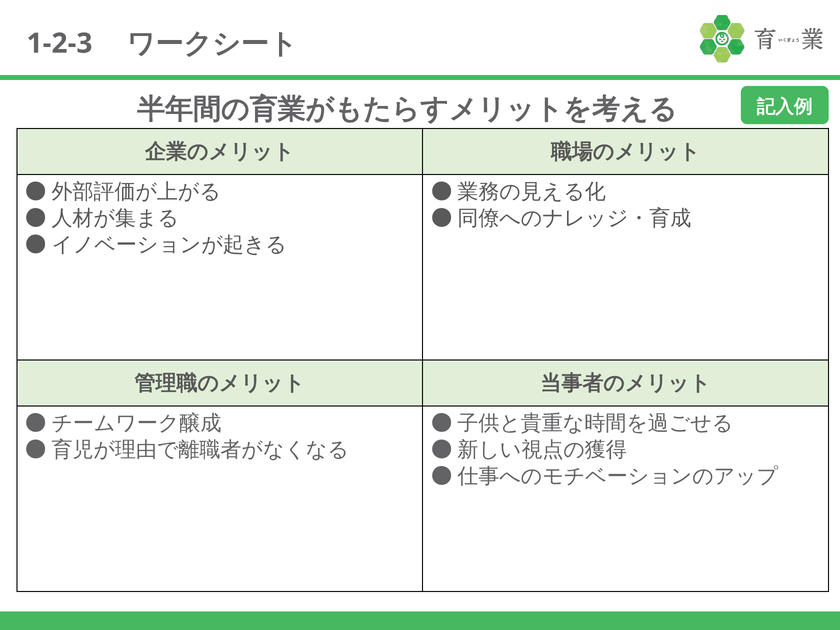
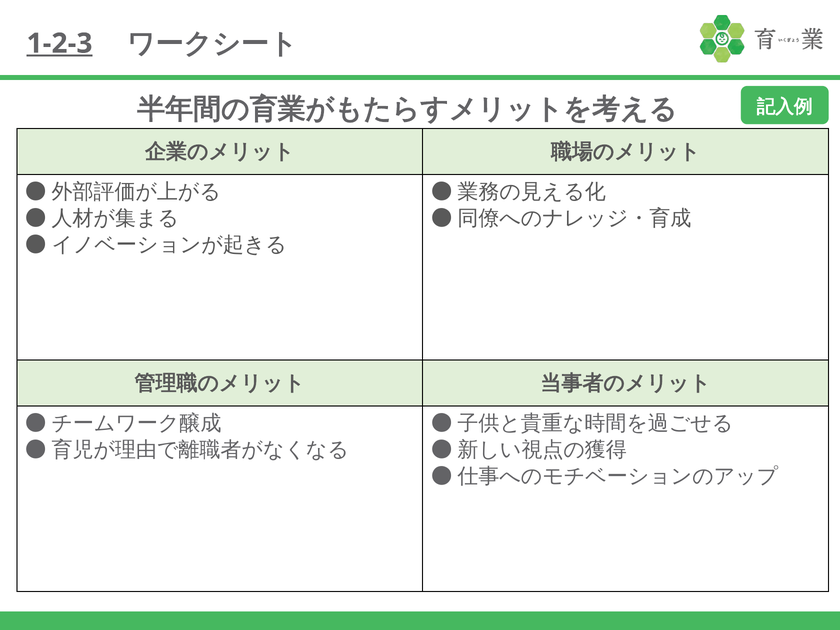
1-2-3 underline: none -> present
